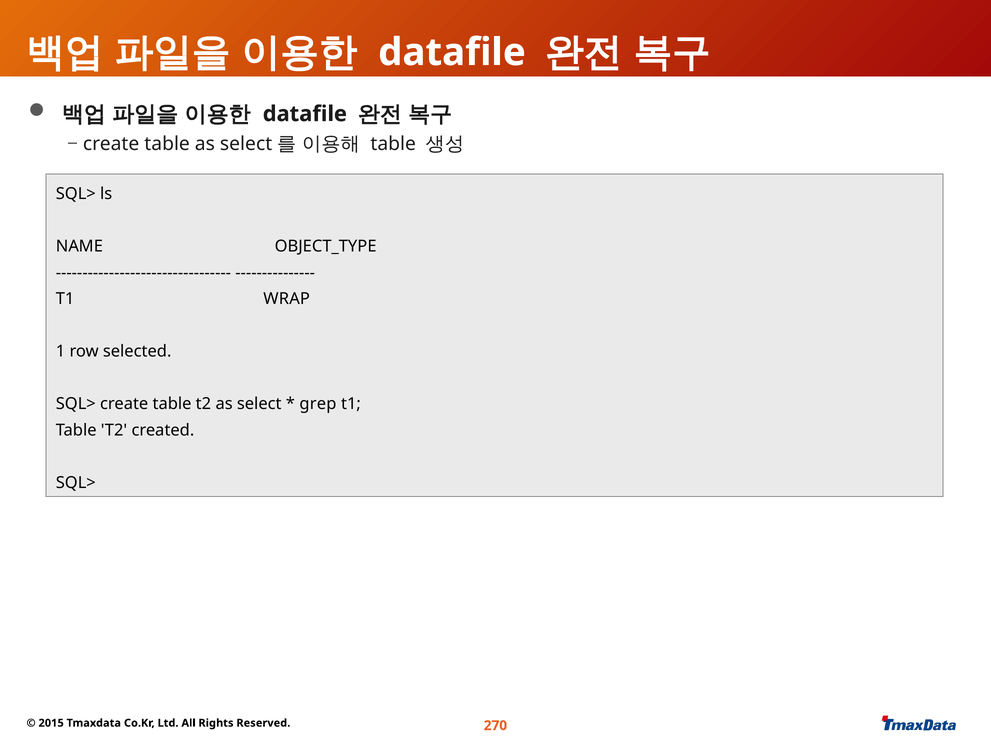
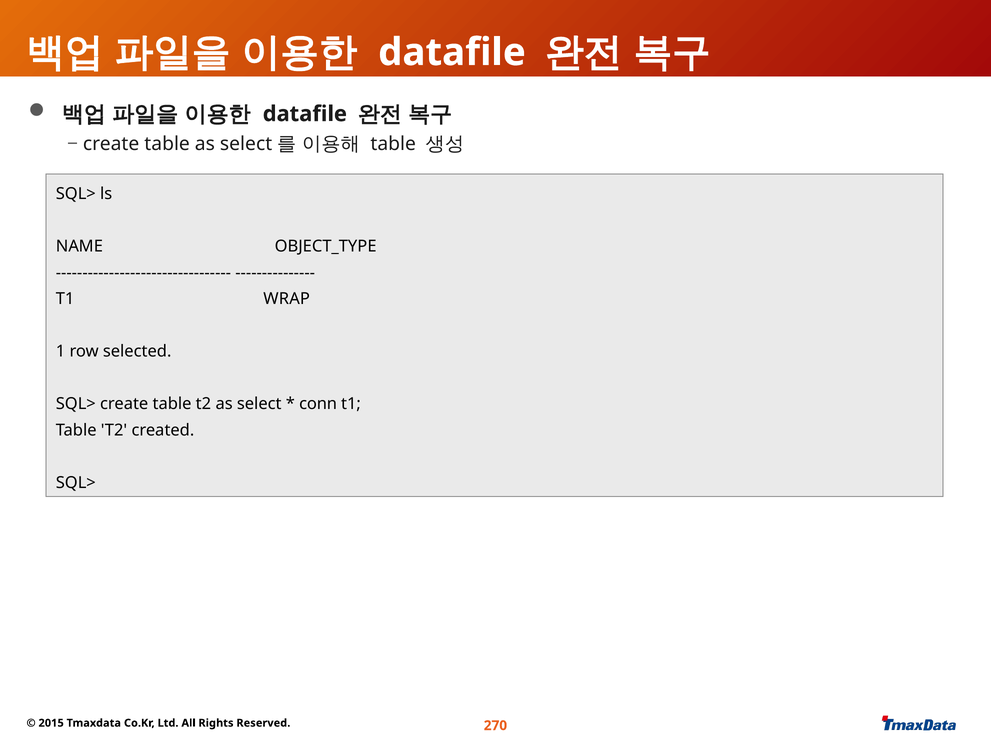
grep: grep -> conn
